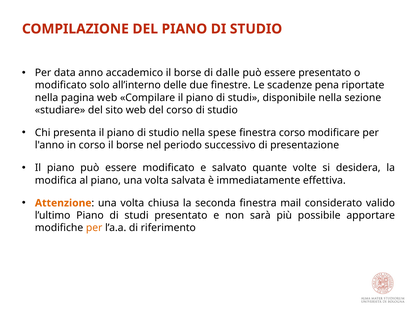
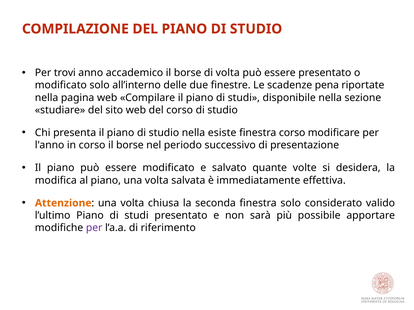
data: data -> trovi
di dalle: dalle -> volta
spese: spese -> esiste
finestra mail: mail -> solo
per at (94, 228) colour: orange -> purple
